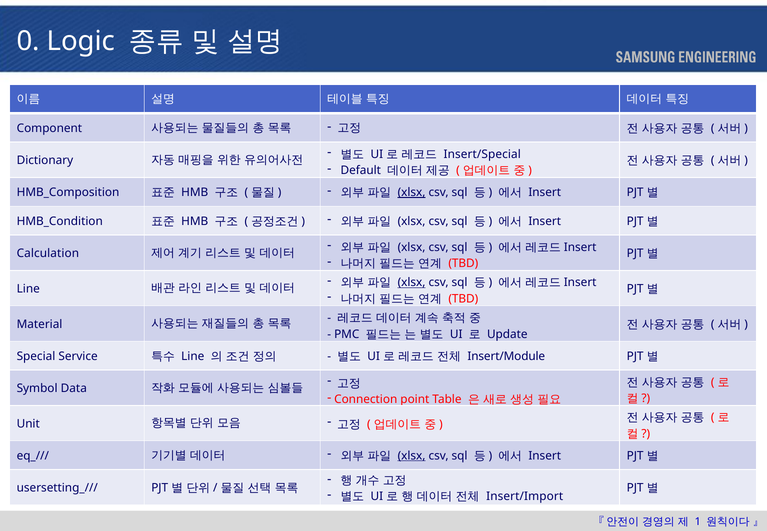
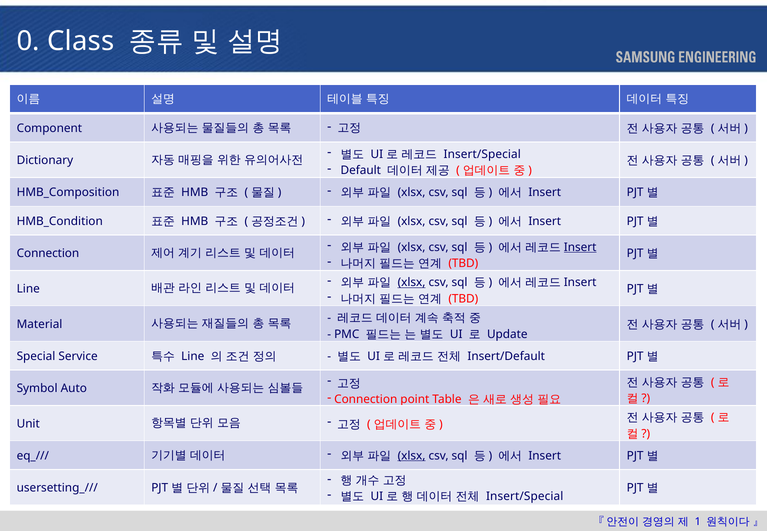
Logic: Logic -> Class
xlsx at (412, 193) underline: present -> none
Insert at (580, 247) underline: none -> present
Calculation at (48, 253): Calculation -> Connection
Insert/Module: Insert/Module -> Insert/Default
Data: Data -> Auto
Insert/Import at (525, 497): Insert/Import -> Insert/Special
